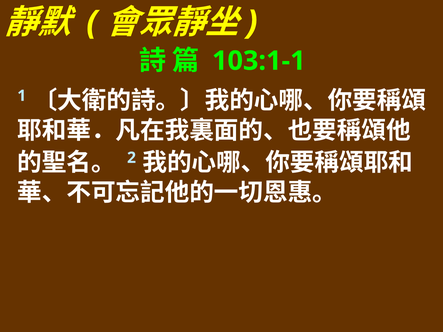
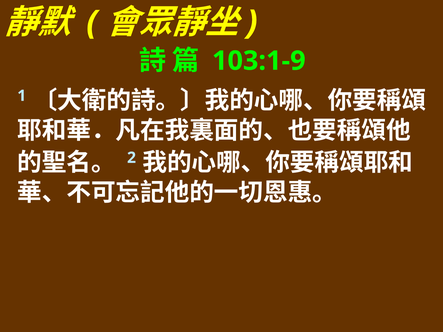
103:1-1: 103:1-1 -> 103:1-9
